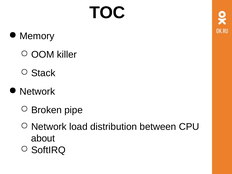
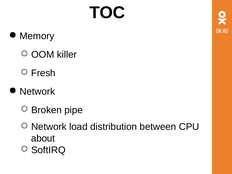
Stack: Stack -> Fresh
